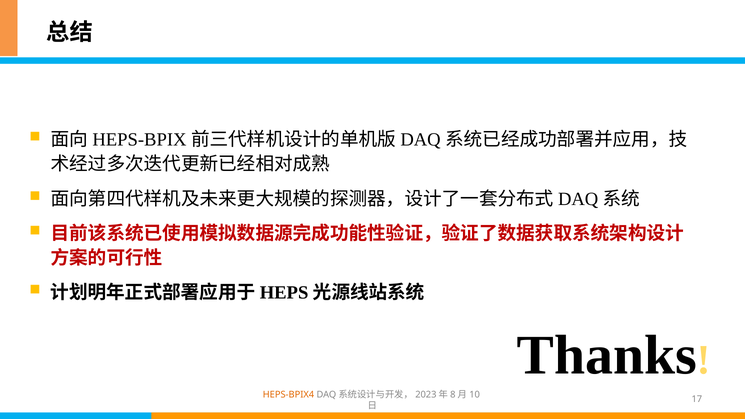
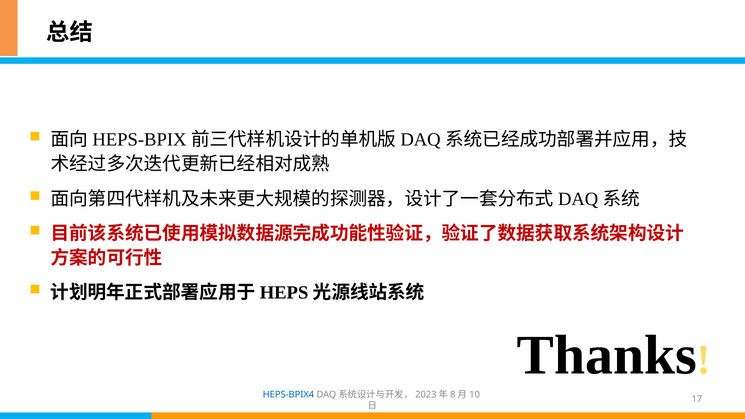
HEPS-BPIX4 colour: orange -> blue
